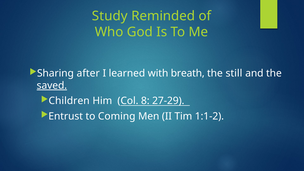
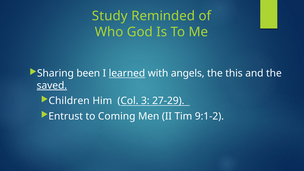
after: after -> been
learned underline: none -> present
breath: breath -> angels
still: still -> this
8: 8 -> 3
1:1-2: 1:1-2 -> 9:1-2
